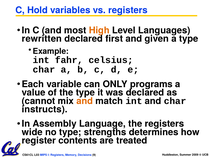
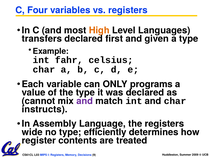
Hold: Hold -> Four
rewritten: rewritten -> transfers
and at (85, 101) colour: orange -> purple
strengths: strengths -> efficiently
